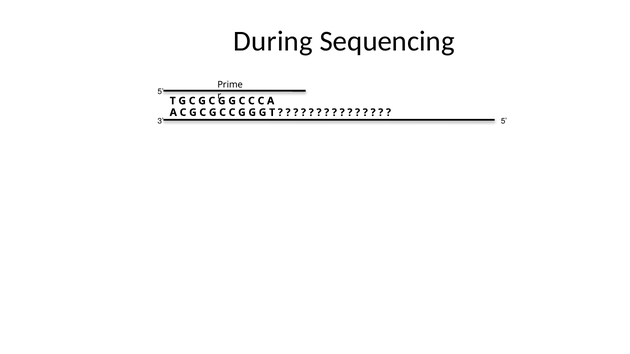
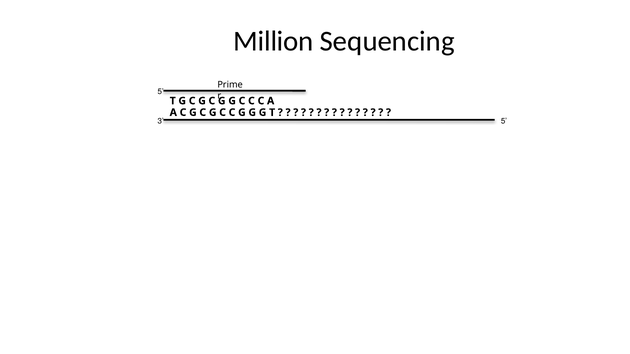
During: During -> Million
